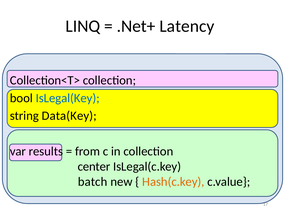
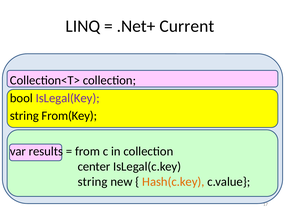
Latency: Latency -> Current
IsLegal(Key colour: blue -> purple
Data(Key: Data(Key -> From(Key
batch at (93, 182): batch -> string
